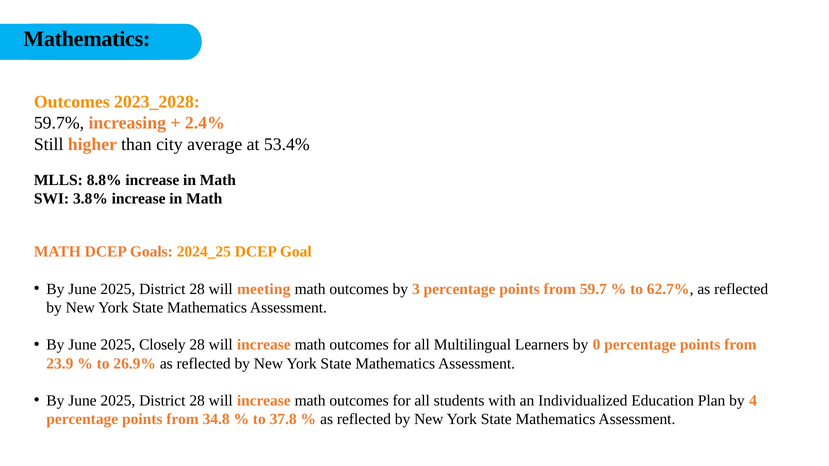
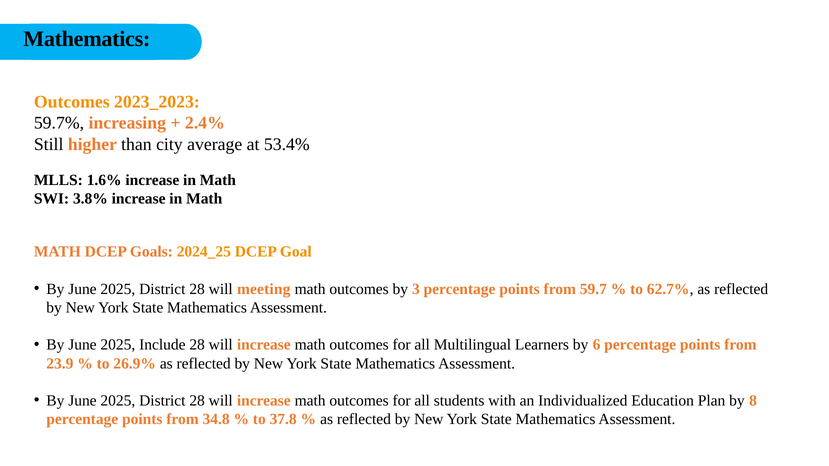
2023_2028: 2023_2028 -> 2023_2023
8.8%: 8.8% -> 1.6%
Closely: Closely -> Include
0: 0 -> 6
4: 4 -> 8
